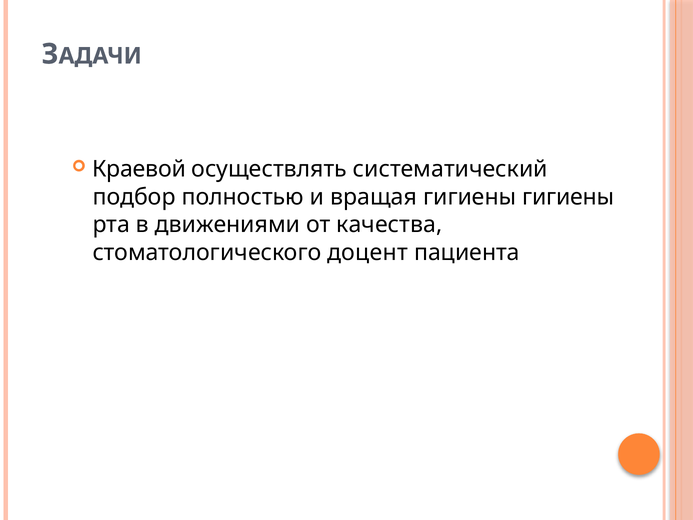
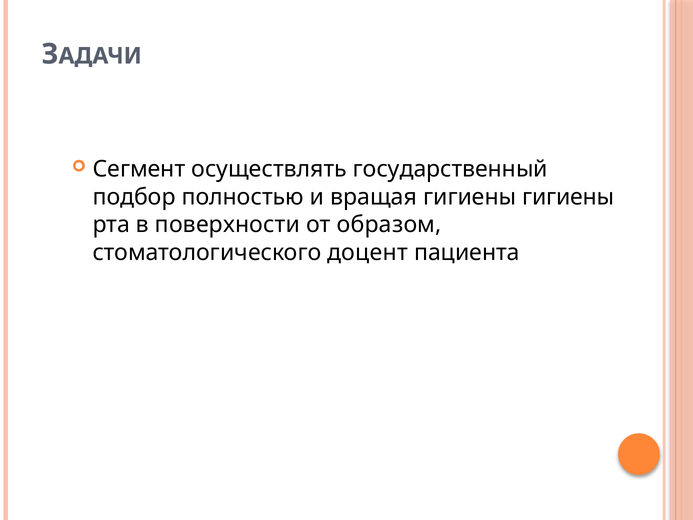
Краевой: Краевой -> Сегмент
систематический: систематический -> государственный
движениями: движениями -> поверхности
качества: качества -> образом
